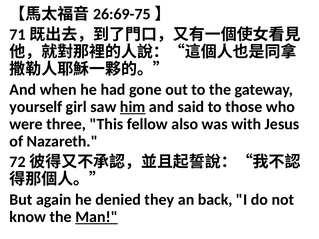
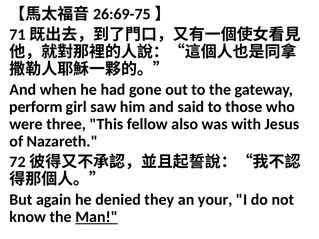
yourself: yourself -> perform
him underline: present -> none
back: back -> your
